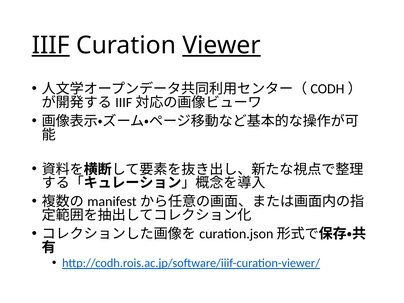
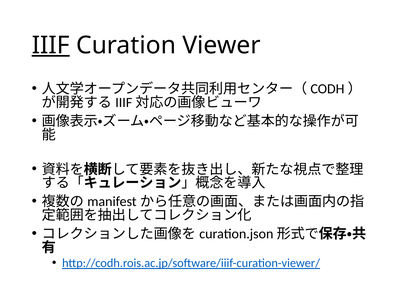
Viewer underline: present -> none
